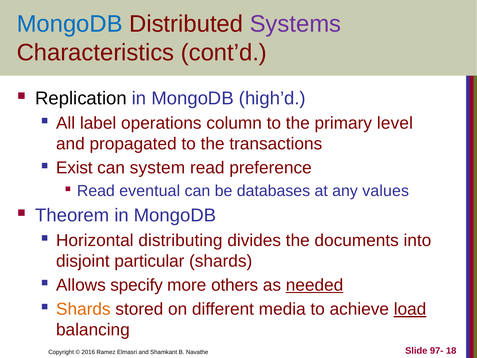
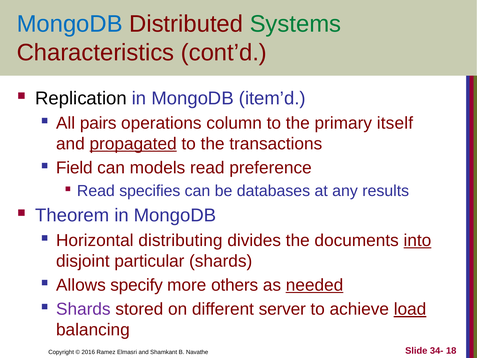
Systems colour: purple -> green
high’d: high’d -> item’d
label: label -> pairs
level: level -> itself
propagated underline: none -> present
Exist: Exist -> Field
system: system -> models
eventual: eventual -> specifies
values: values -> results
into underline: none -> present
Shards at (83, 309) colour: orange -> purple
media: media -> server
97-: 97- -> 34-
